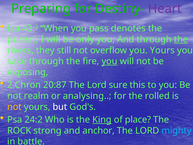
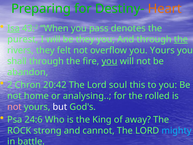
Heart colour: purple -> orange
Isa underline: none -> present
be only: only -> they
still: still -> felt
sake: sake -> shall
exposing: exposing -> abandon
20:87: 20:87 -> 20:42
sure: sure -> soul
realm: realm -> home
not at (14, 107) colour: yellow -> pink
24:2: 24:2 -> 24:6
King underline: present -> none
place: place -> away
anchor: anchor -> cannot
